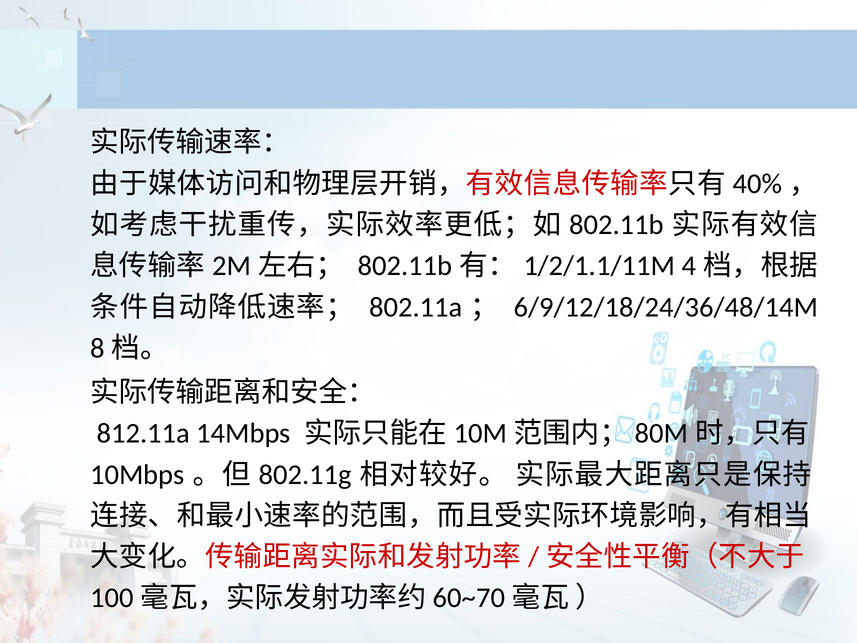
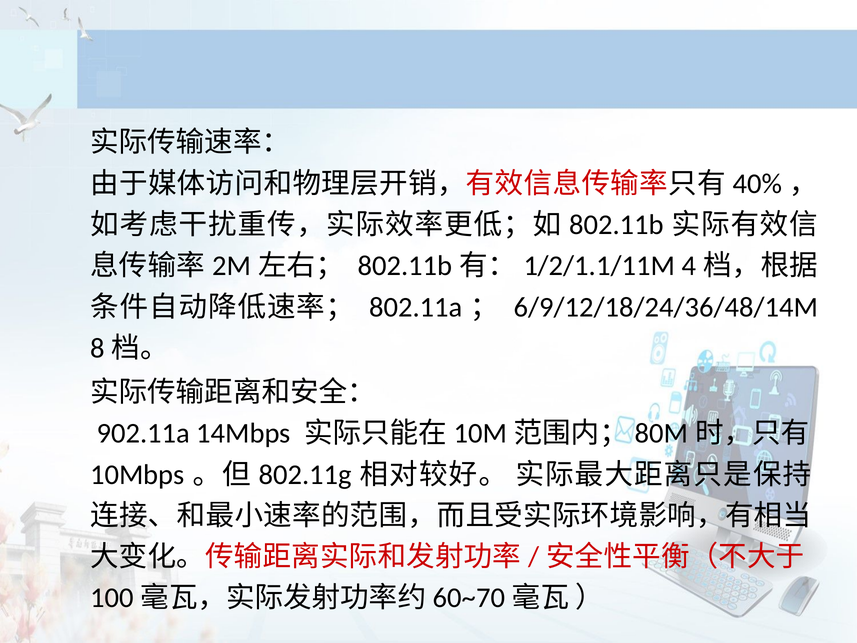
812.11a: 812.11a -> 902.11a
